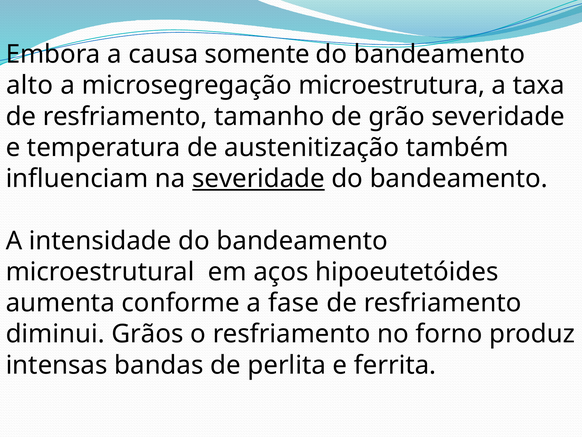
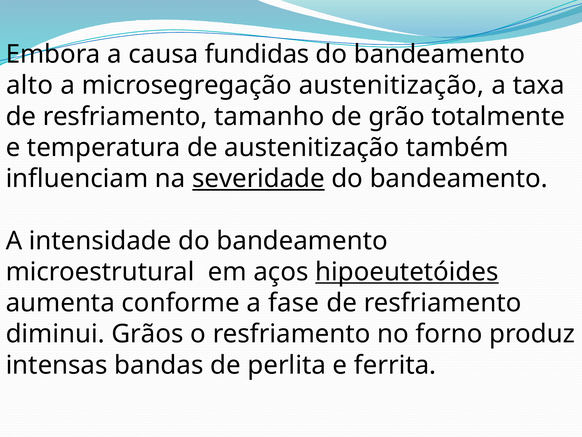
somente: somente -> fundidas
microsegregação microestrutura: microestrutura -> austenitização
grão severidade: severidade -> totalmente
hipoeutetóides underline: none -> present
